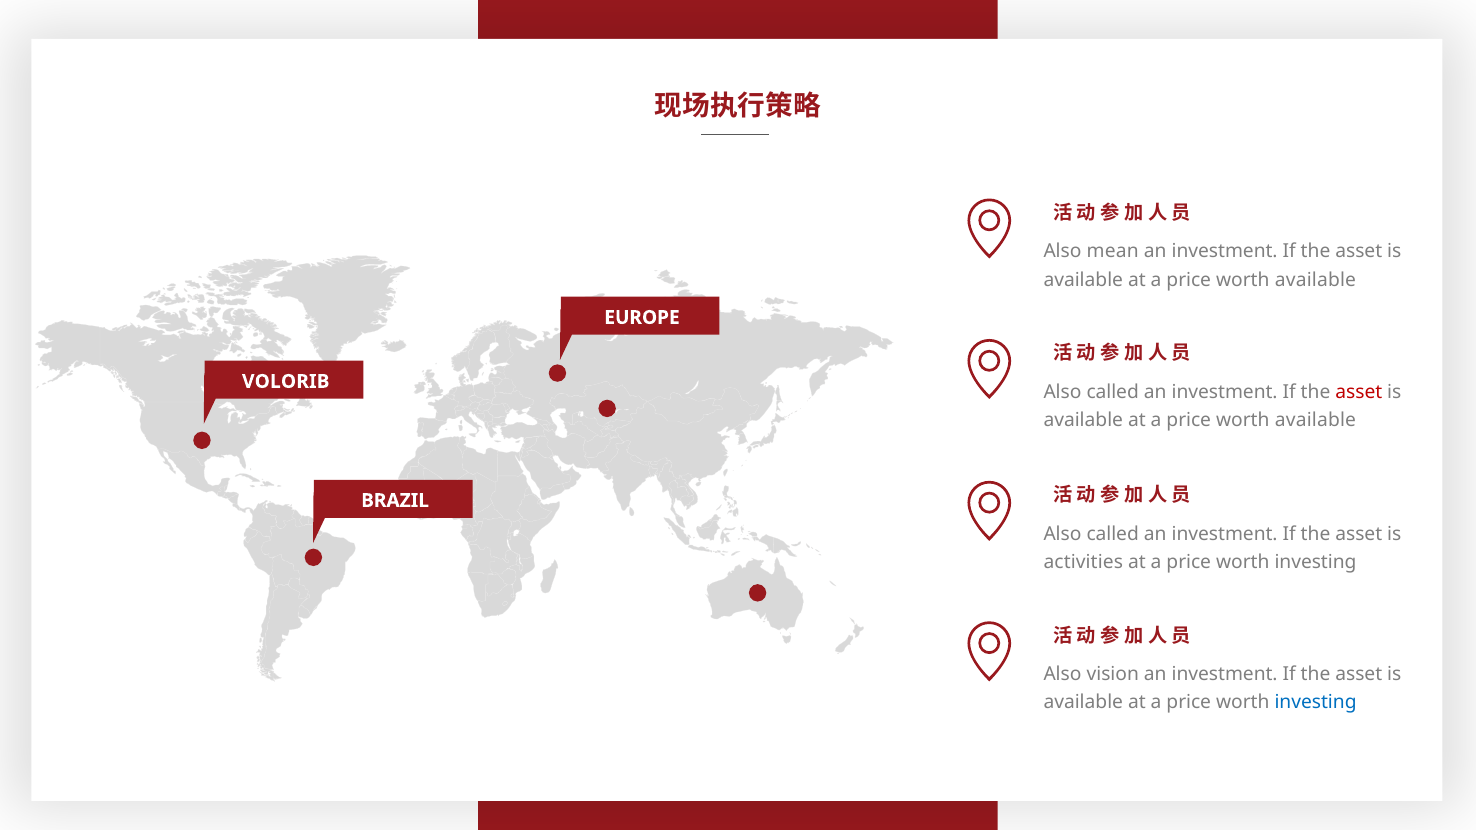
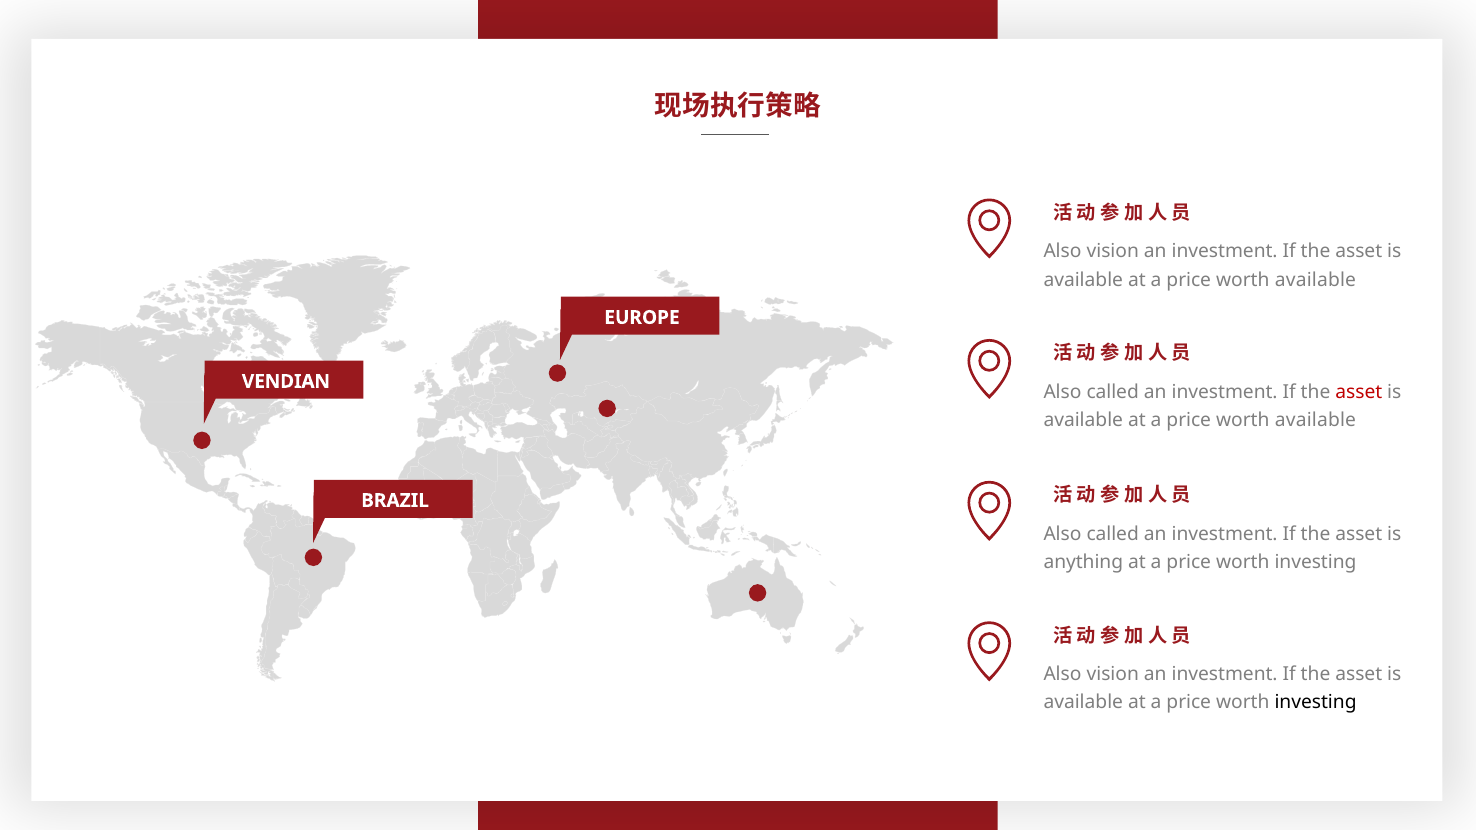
mean at (1113, 252): mean -> vision
VOLORIB: VOLORIB -> VENDIAN
activities: activities -> anything
investing at (1316, 703) colour: blue -> black
